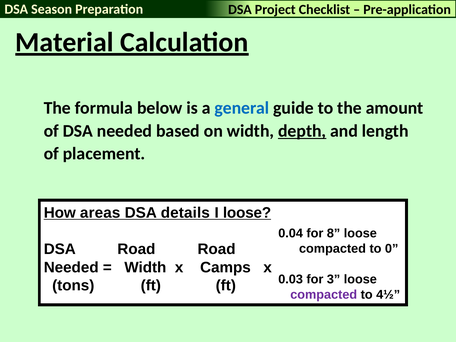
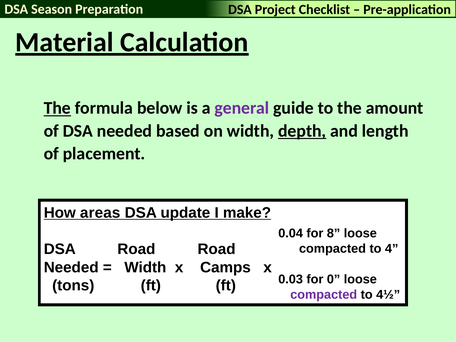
The at (57, 108) underline: none -> present
general colour: blue -> purple
details: details -> update
I loose: loose -> make
0: 0 -> 4
3: 3 -> 0
